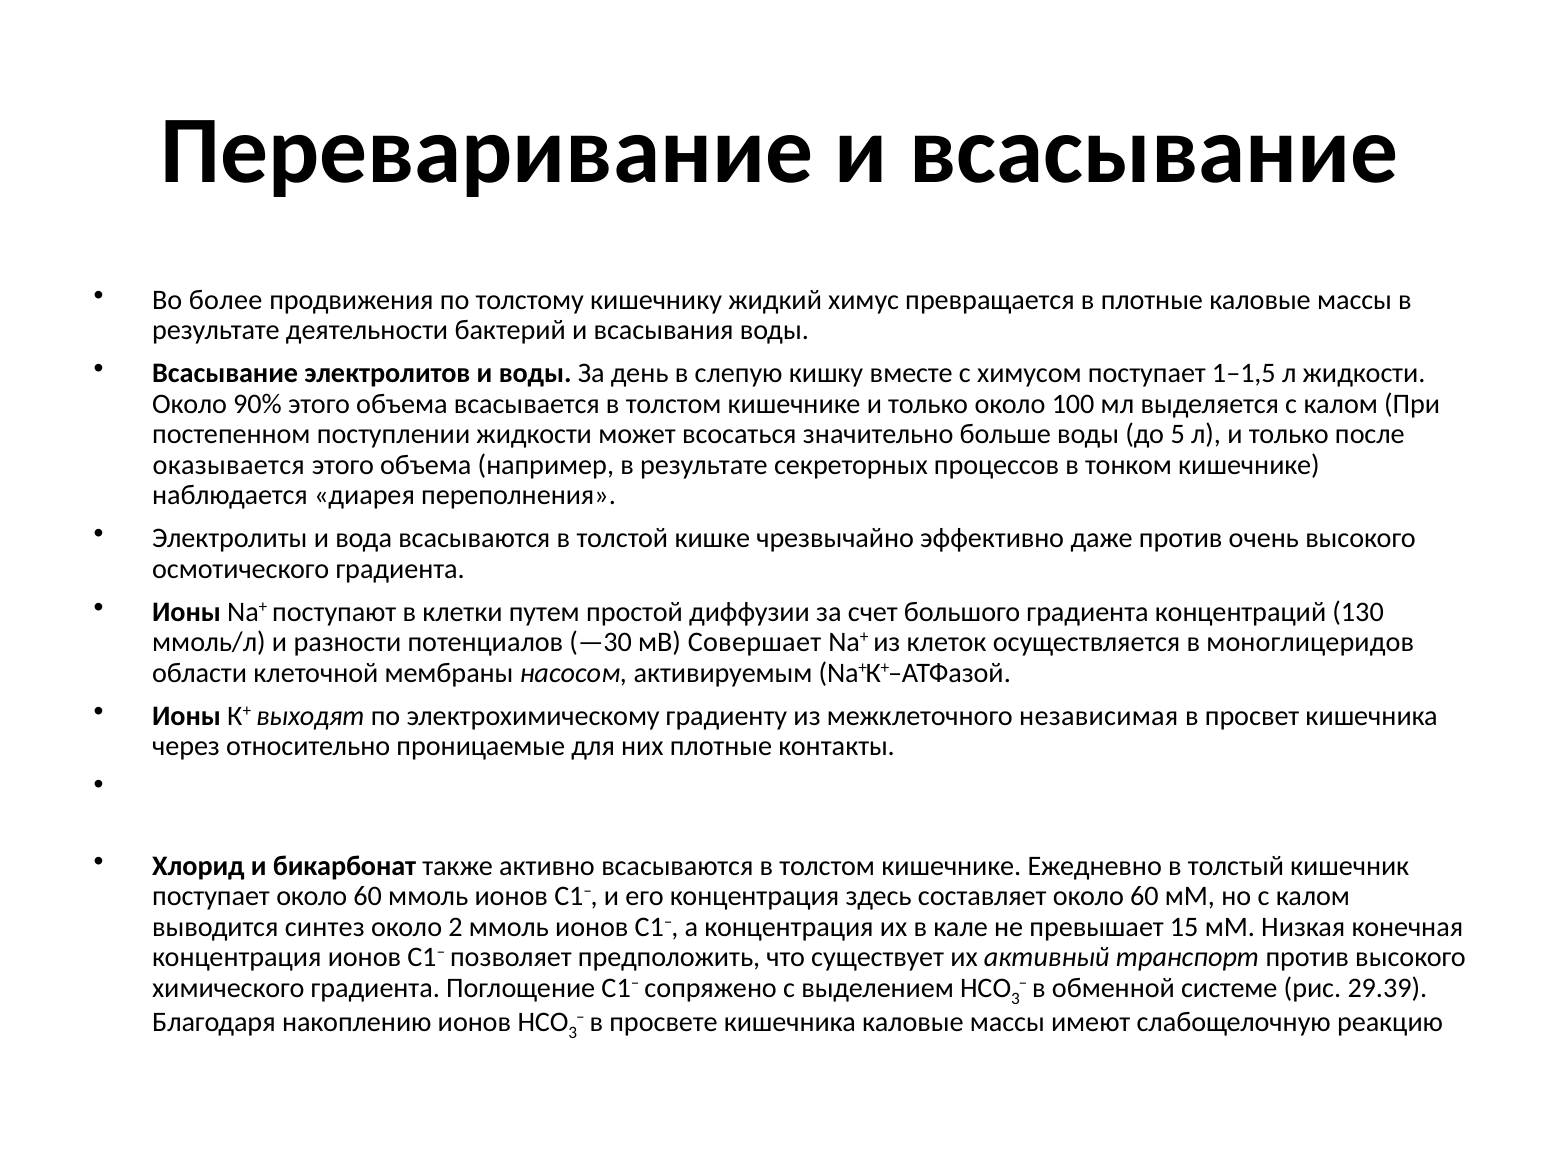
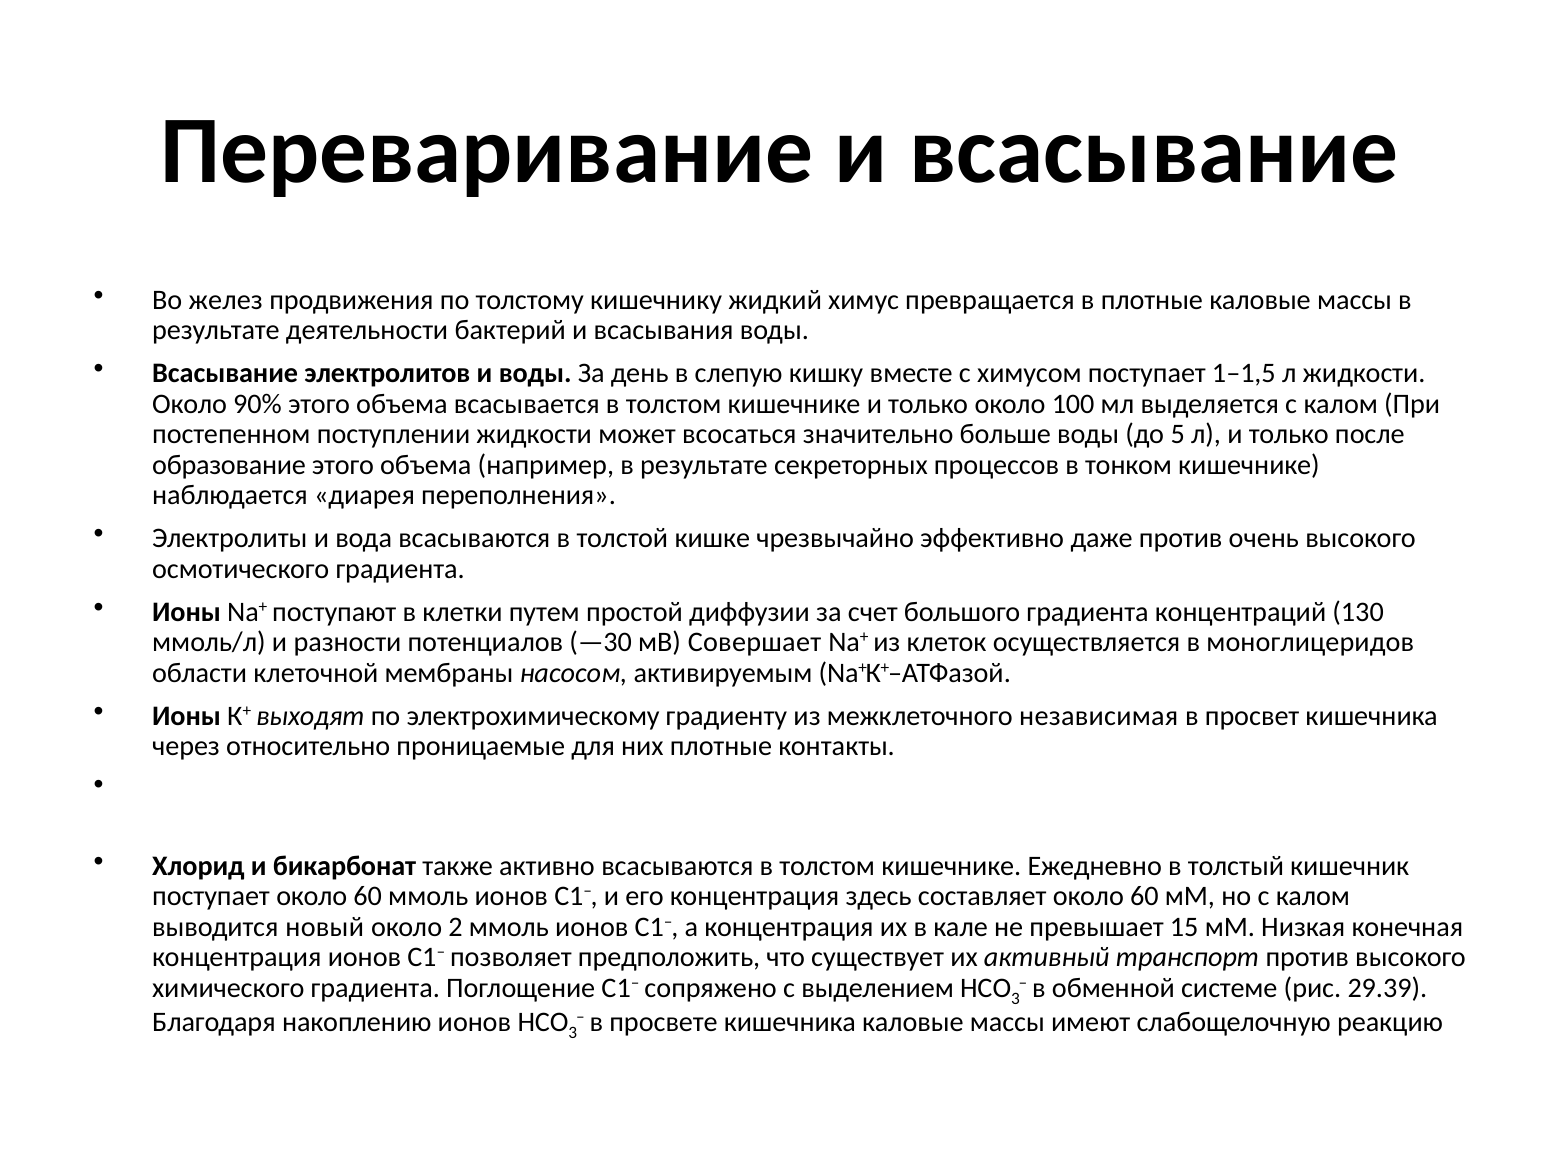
более: более -> желез
оказывается: оказывается -> образование
синтез: синтез -> новый
